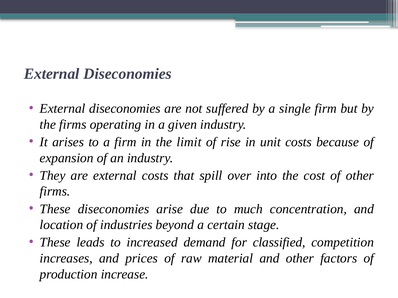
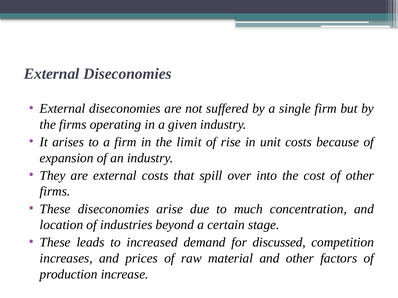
classified: classified -> discussed
